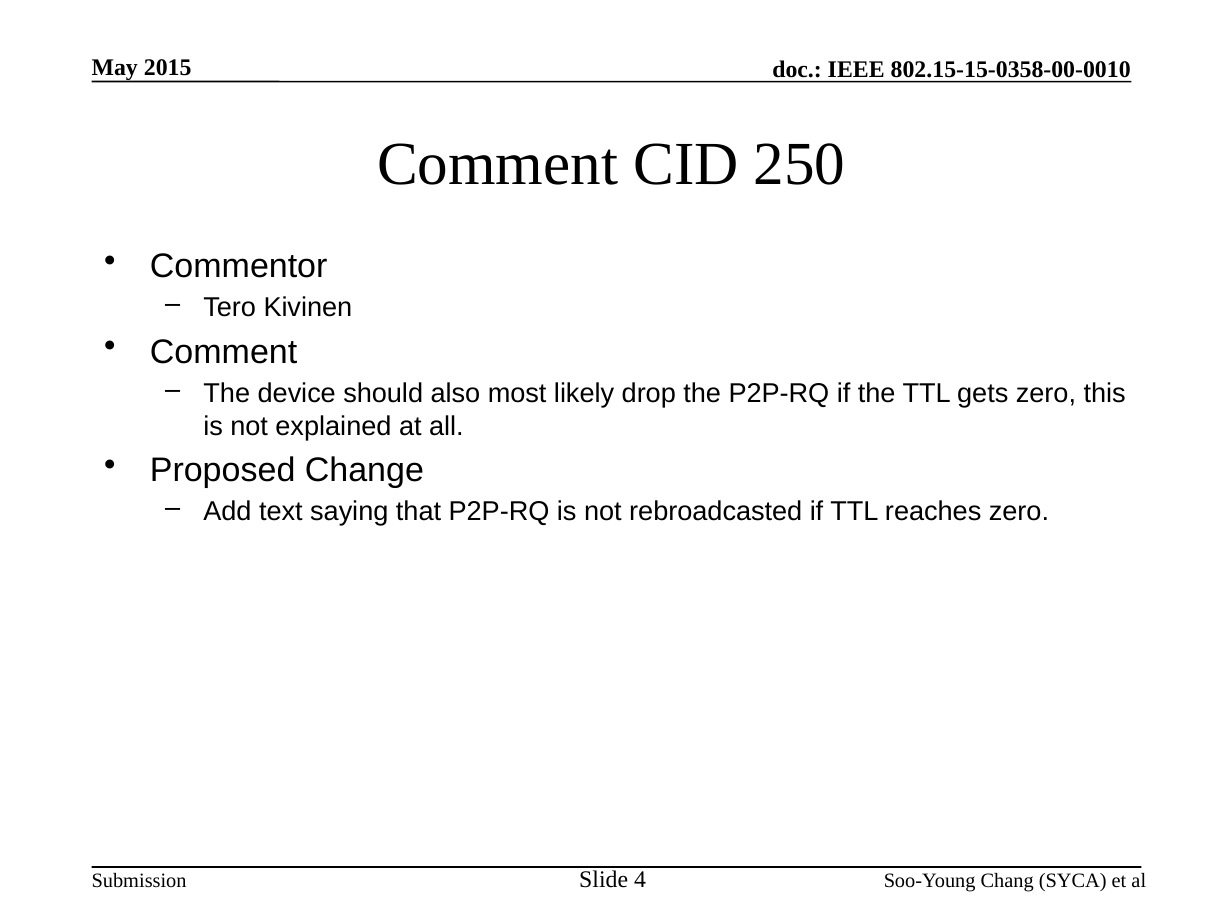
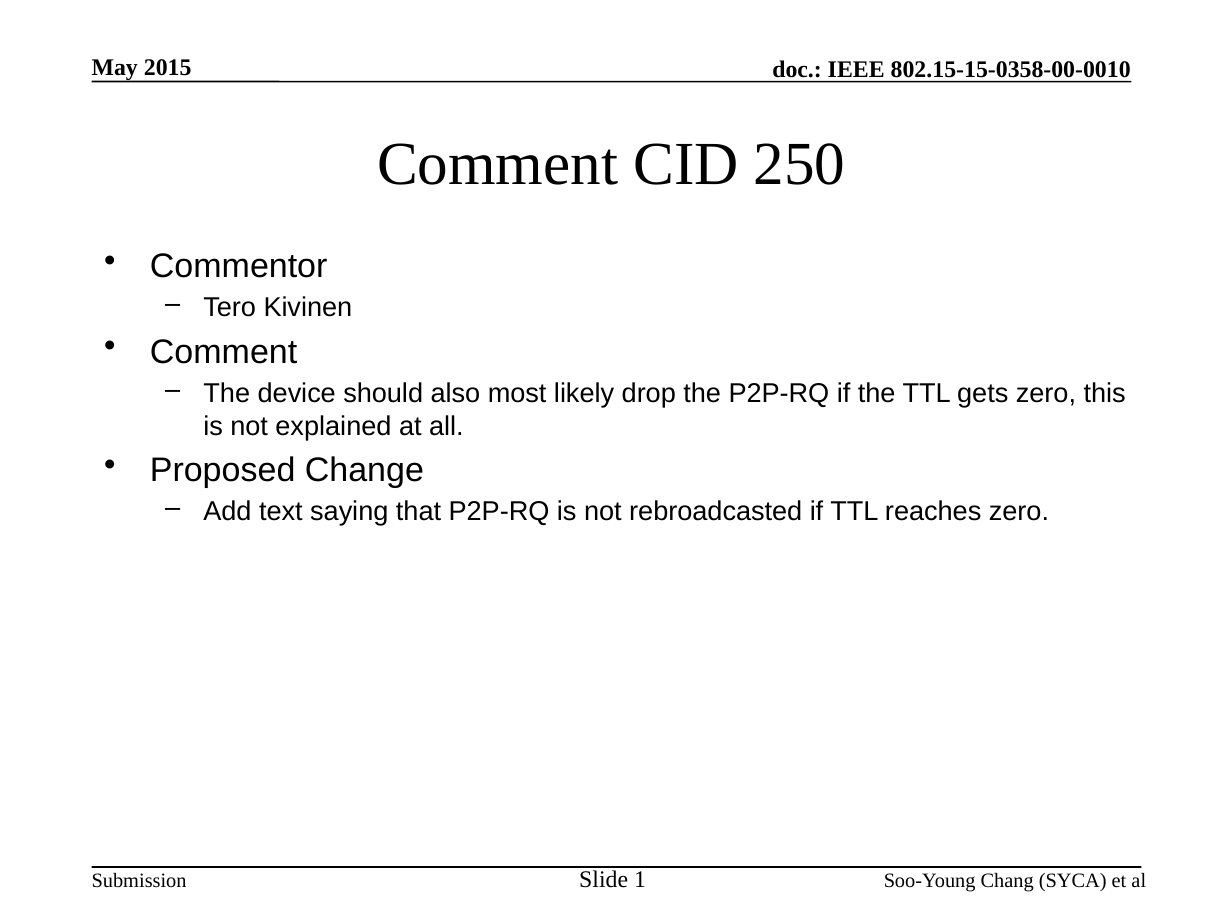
4: 4 -> 1
